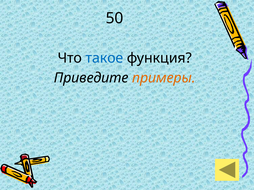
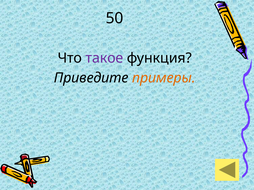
такое colour: blue -> purple
